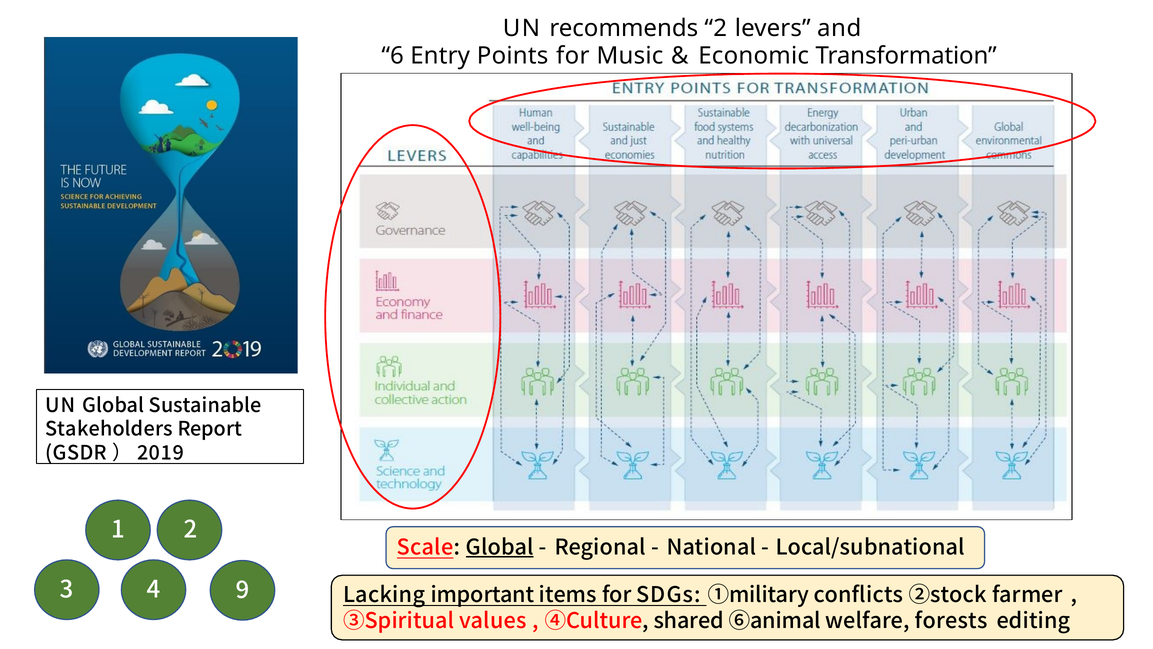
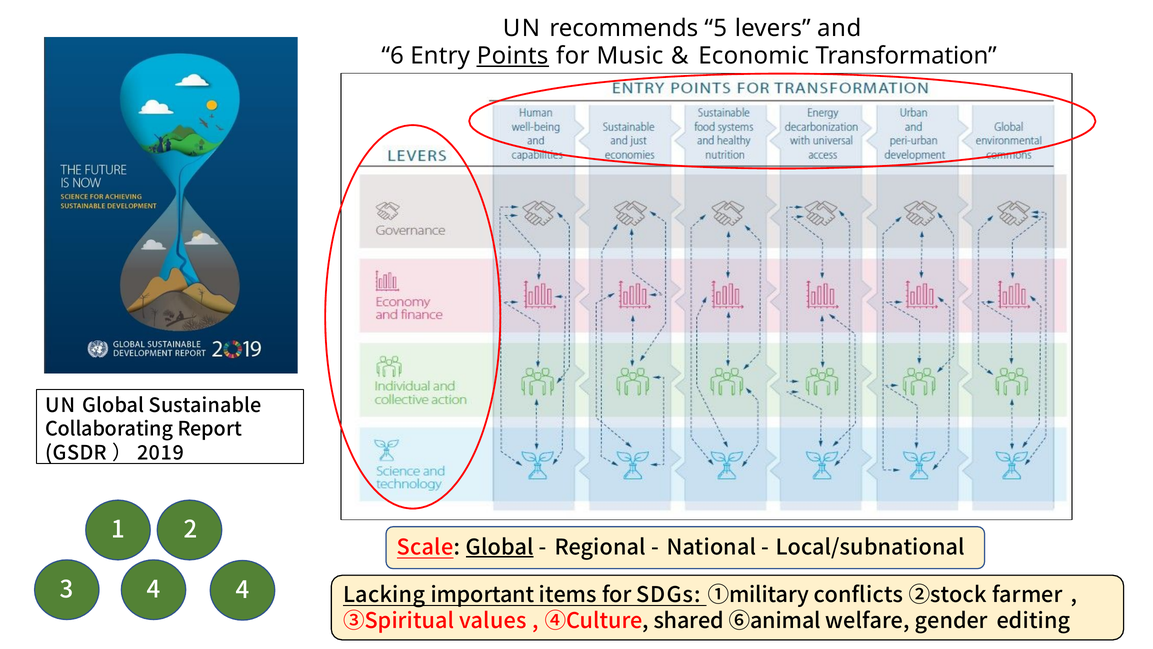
recommends 2: 2 -> 5
Points underline: none -> present
Stakeholders: Stakeholders -> Collaborating
4 9: 9 -> 4
forests: forests -> gender
